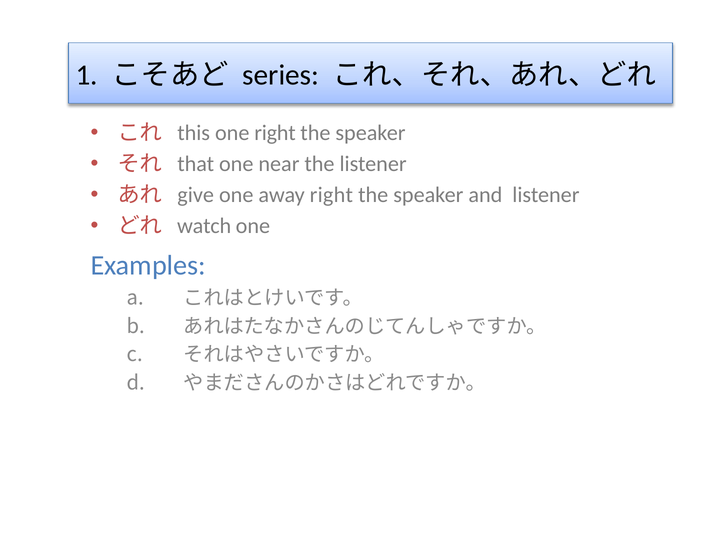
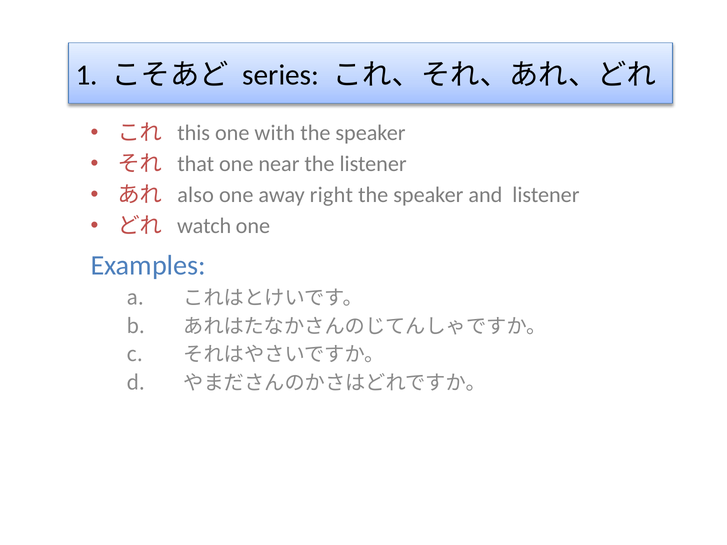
one right: right -> with
give: give -> also
